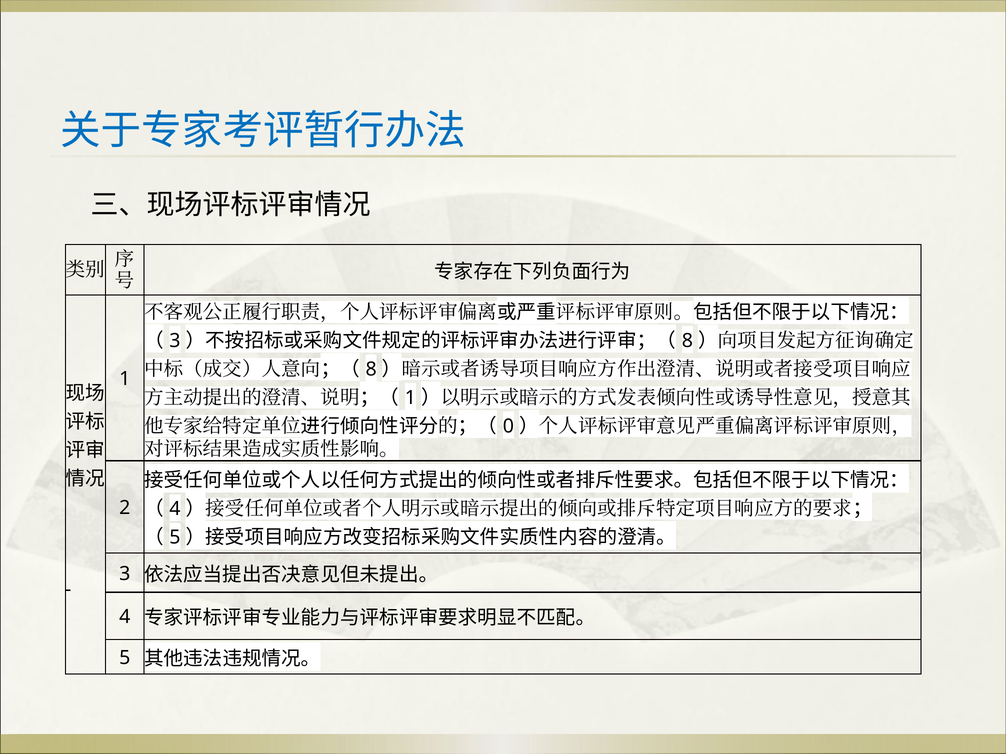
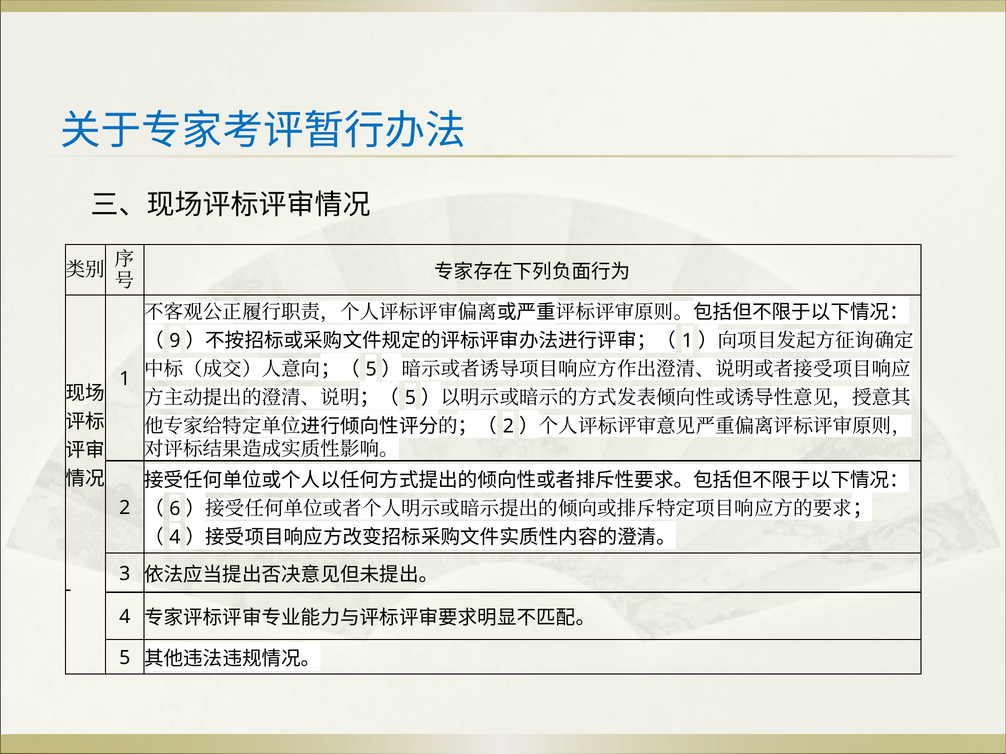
3 at (175, 341): 3 -> 9
8 at (687, 341): 8 -> 1
8 at (371, 369): 8 -> 5
1 at (410, 398): 1 -> 5
0 at (508, 426): 0 -> 2
4 at (175, 509): 4 -> 6
5 at (175, 538): 5 -> 4
